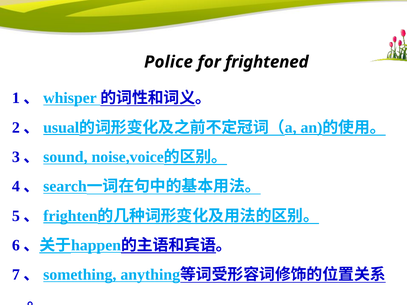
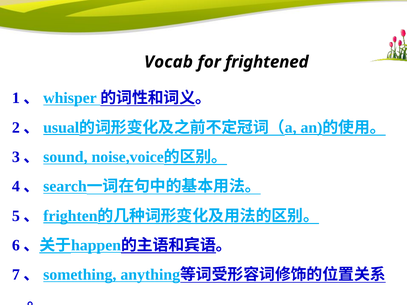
Police: Police -> Vocab
